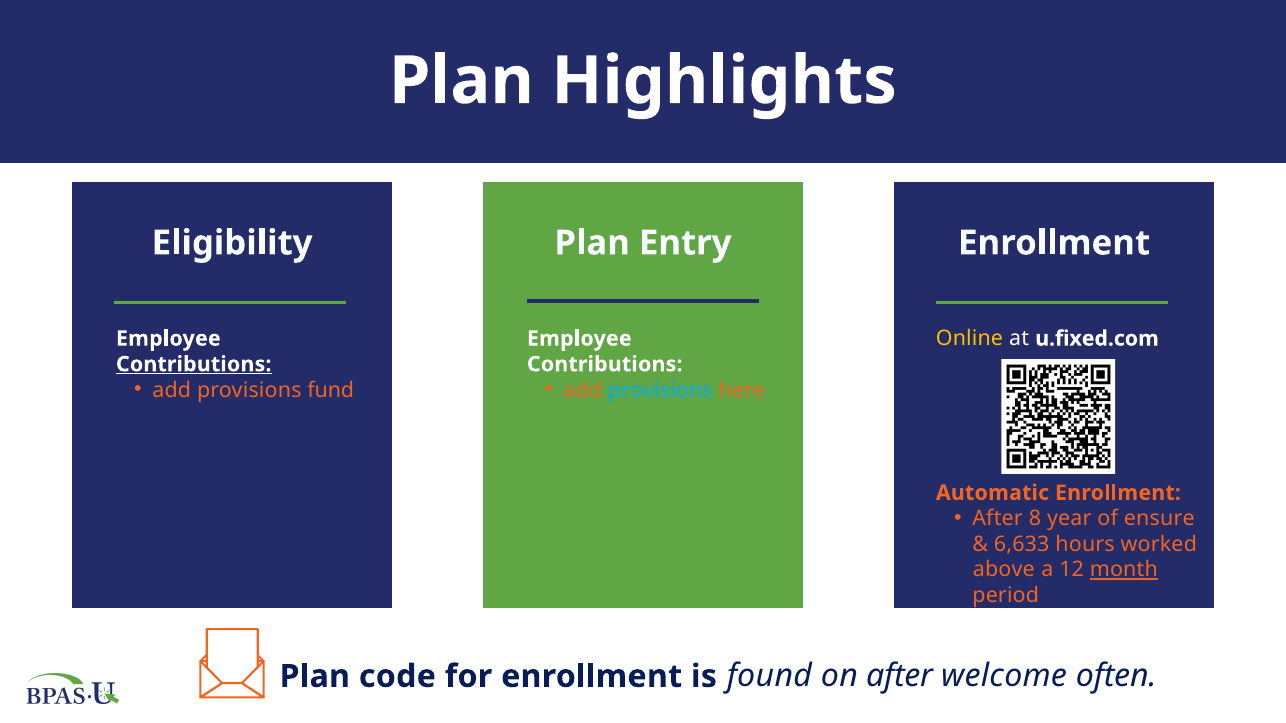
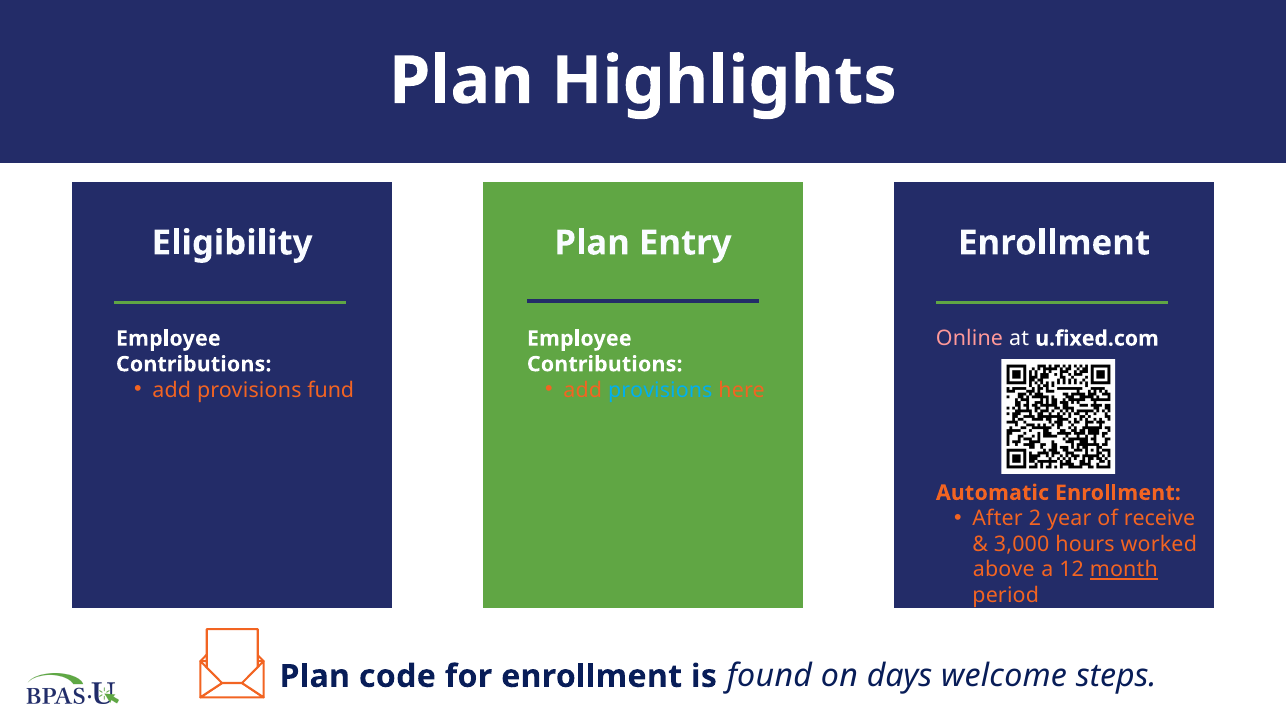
Online colour: yellow -> pink
Contributions at (194, 364) underline: present -> none
8: 8 -> 2
ensure: ensure -> receive
6,633: 6,633 -> 3,000
on after: after -> days
often: often -> steps
